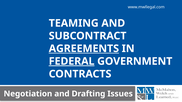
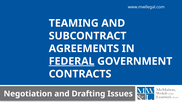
AGREEMENTS underline: present -> none
